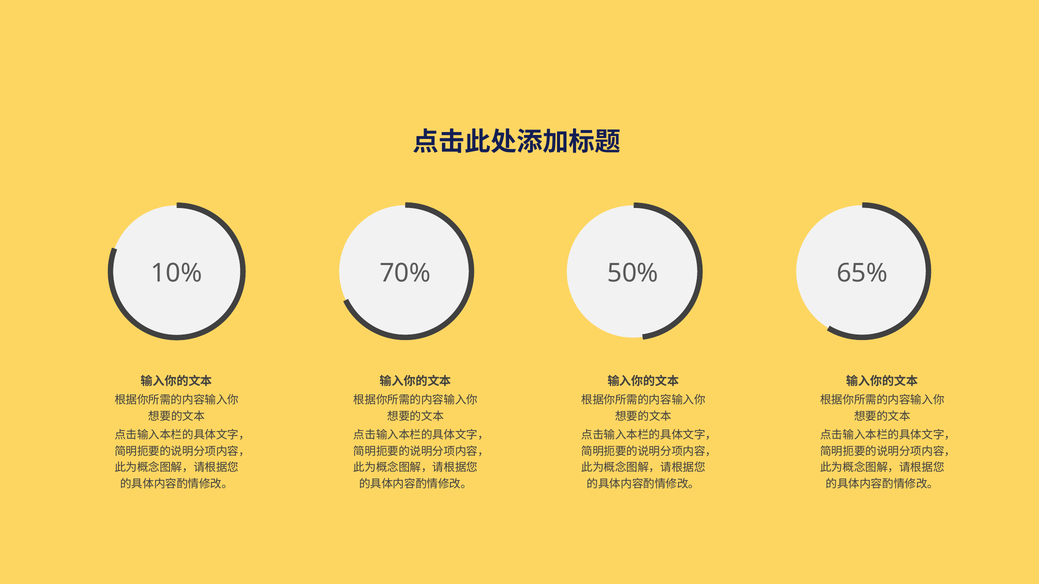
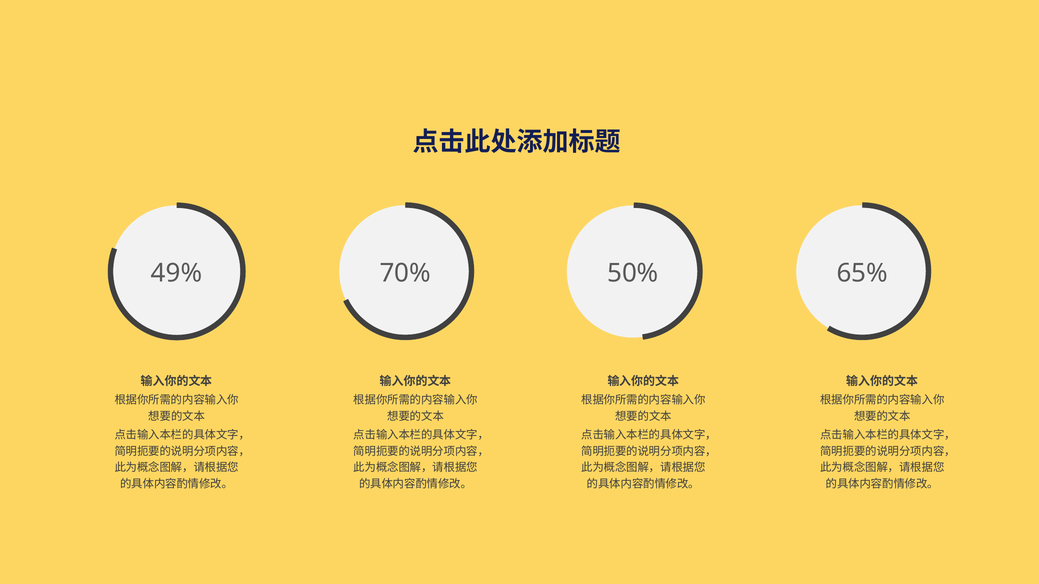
10%: 10% -> 49%
